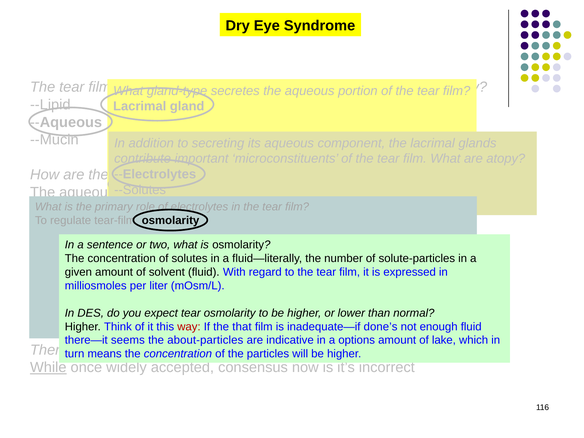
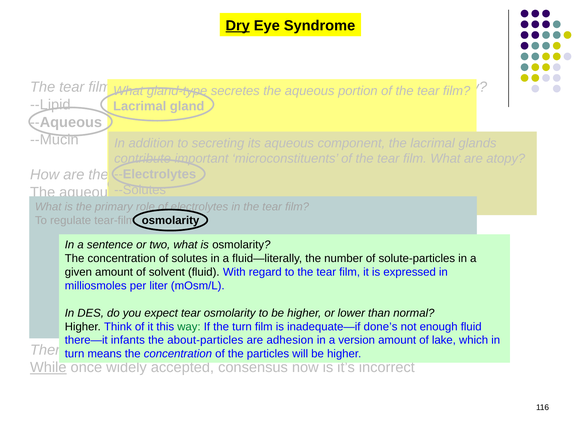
Dry underline: none -> present
way colour: red -> green
the that: that -> turn
seems: seems -> infants
indicative: indicative -> adhesion
options: options -> version
